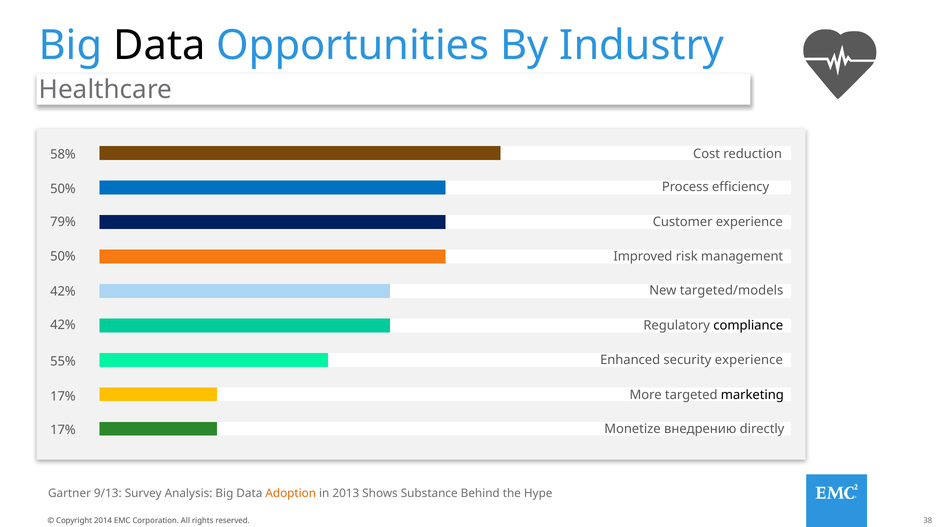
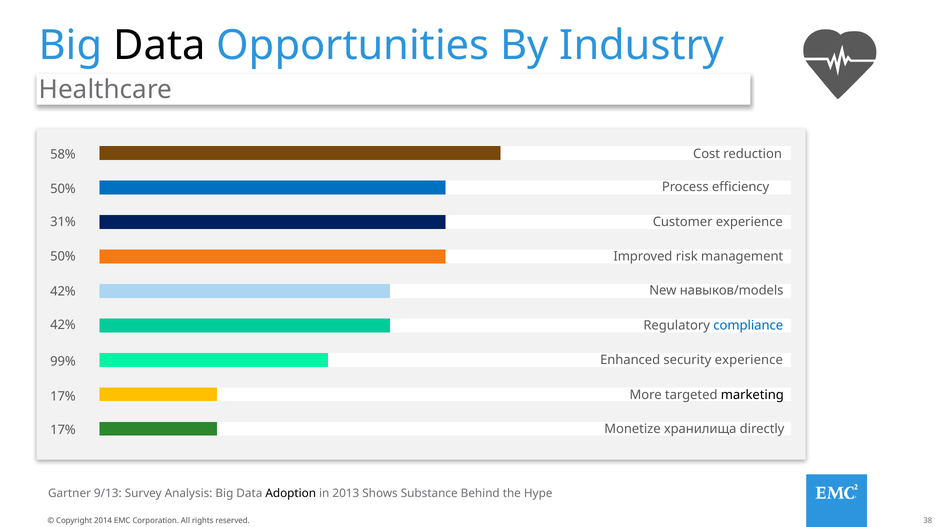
79%: 79% -> 31%
targeted/models: targeted/models -> навыков/models
compliance colour: black -> blue
55%: 55% -> 99%
внедрению: внедрению -> хранилища
Adoption colour: orange -> black
